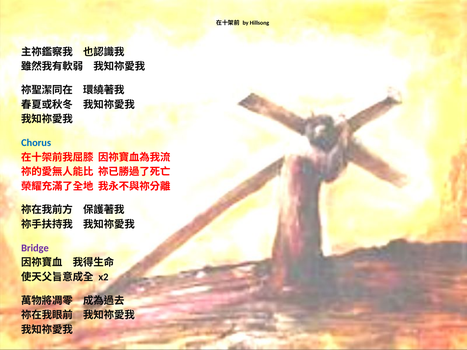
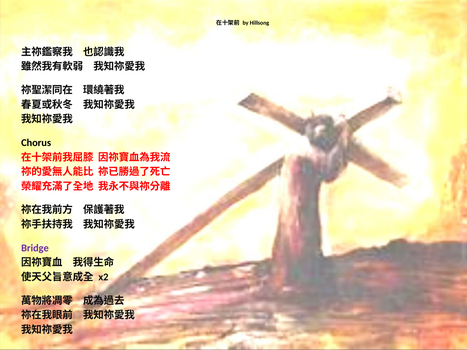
Chorus colour: blue -> black
